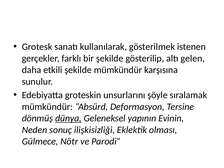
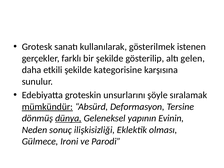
şekilde mümkündür: mümkündür -> kategorisine
mümkündür at (47, 107) underline: none -> present
Nötr: Nötr -> Ironi
